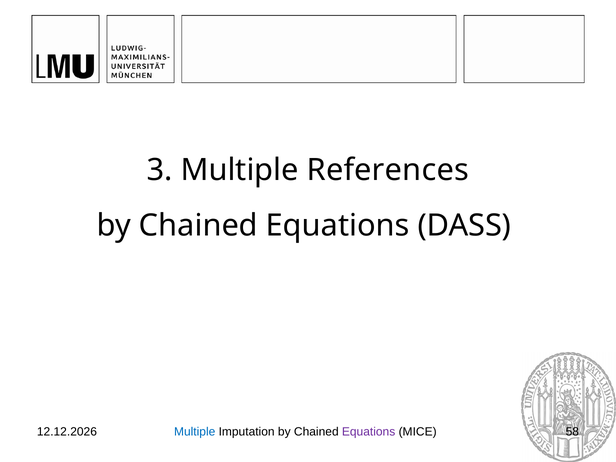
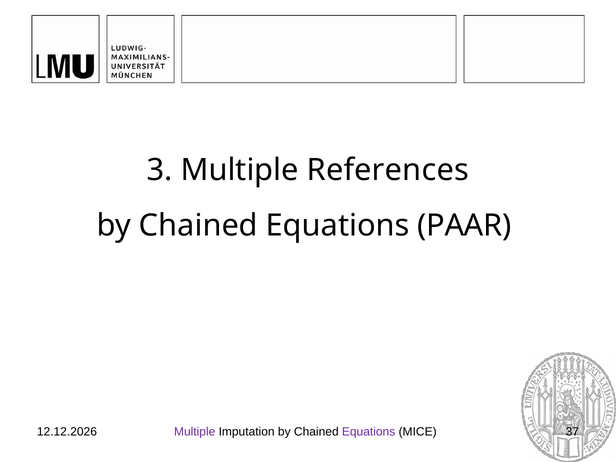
DASS: DASS -> PAAR
Multiple at (195, 432) colour: blue -> purple
58: 58 -> 37
